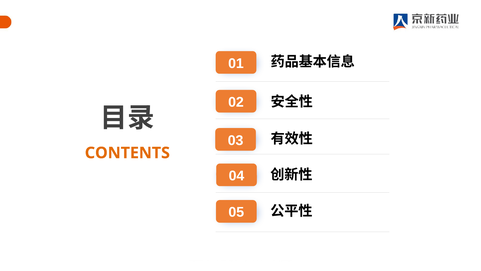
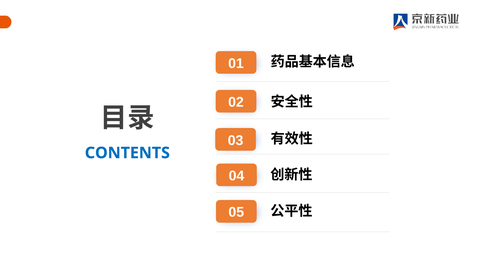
CONTENTS colour: orange -> blue
